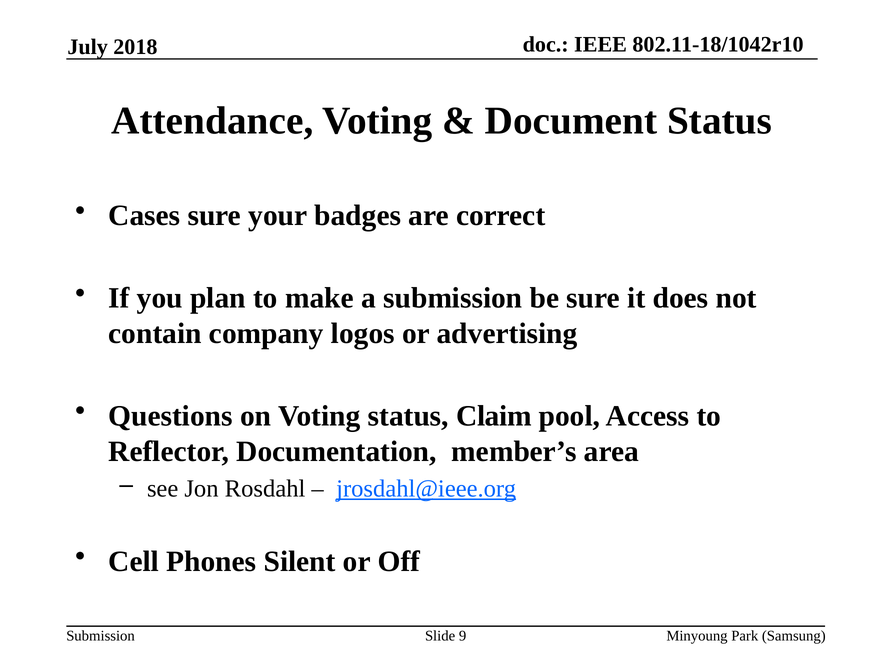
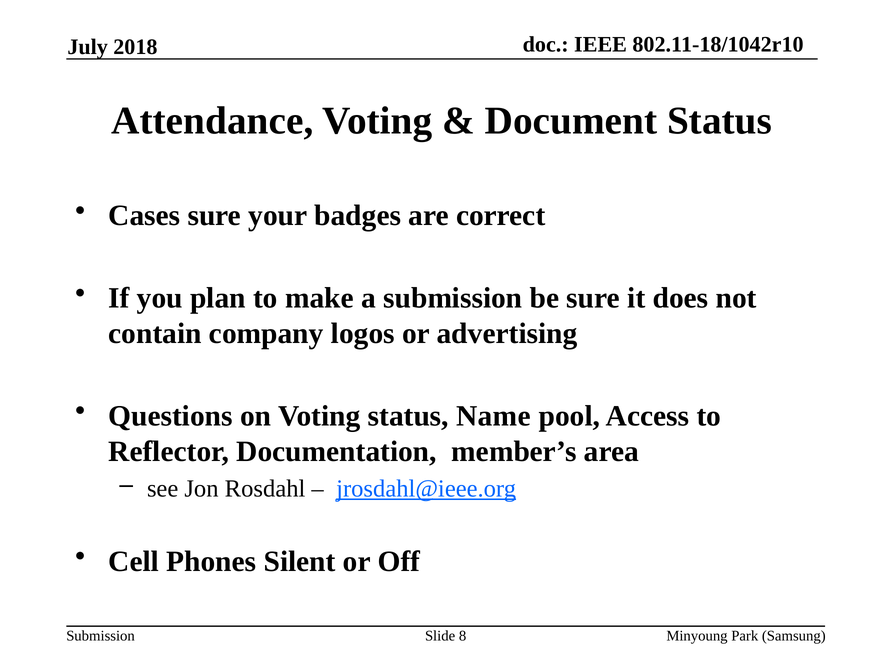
Claim: Claim -> Name
9: 9 -> 8
